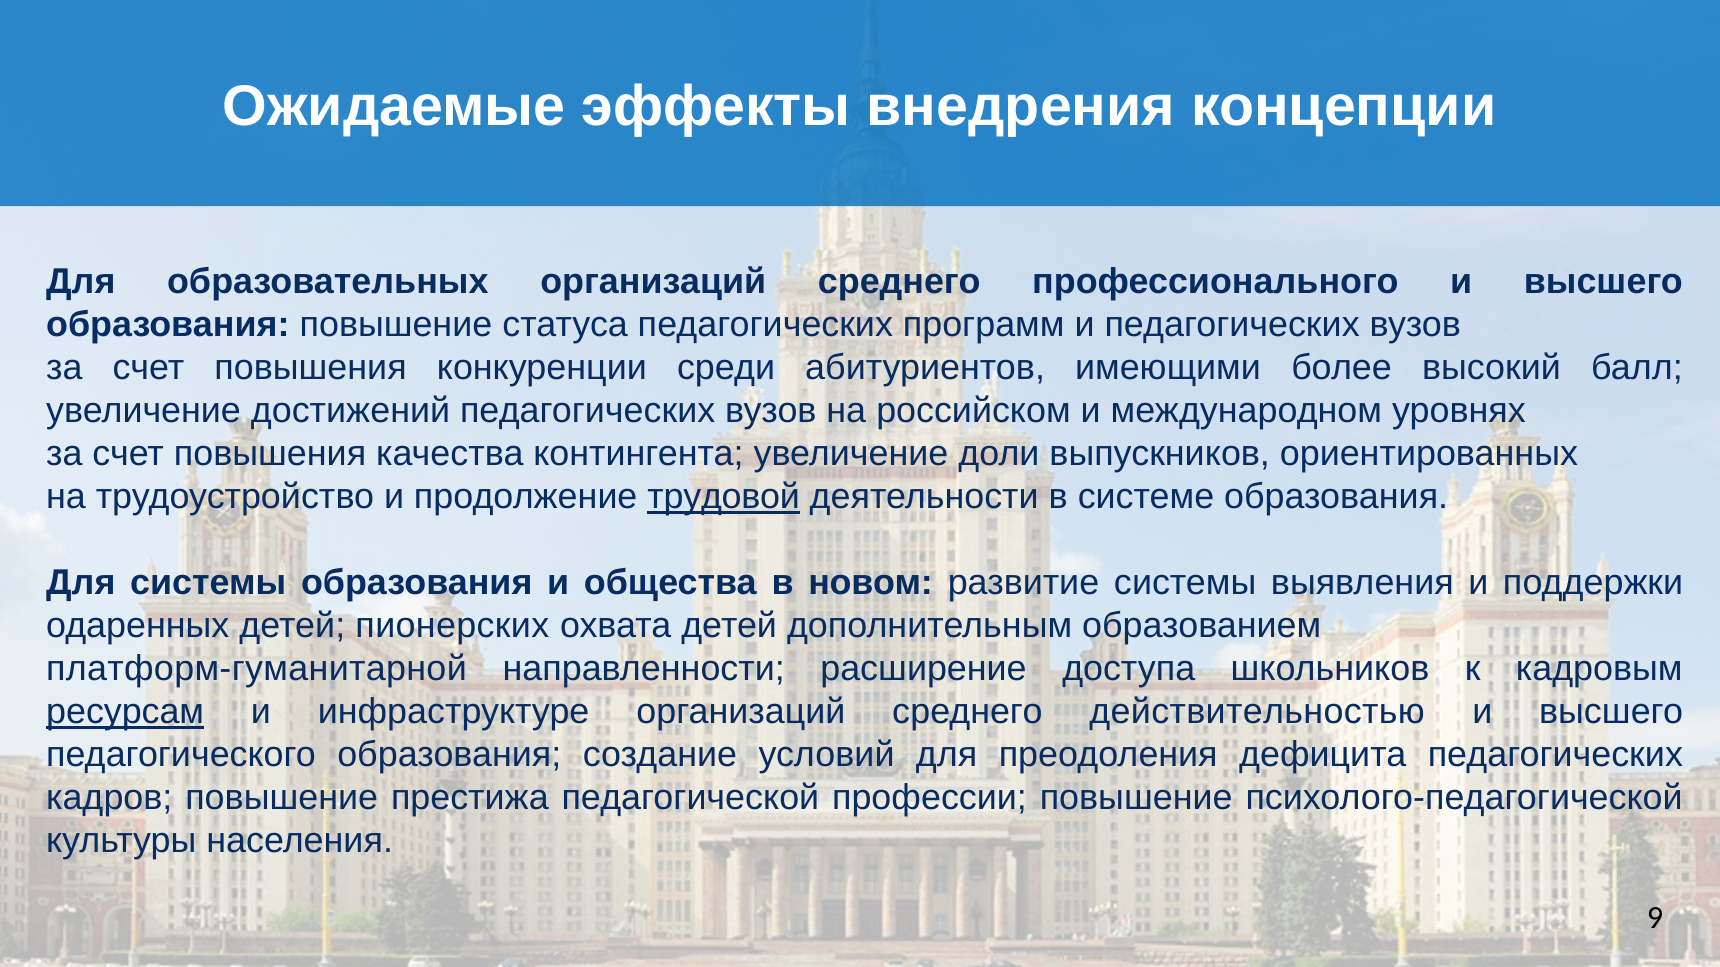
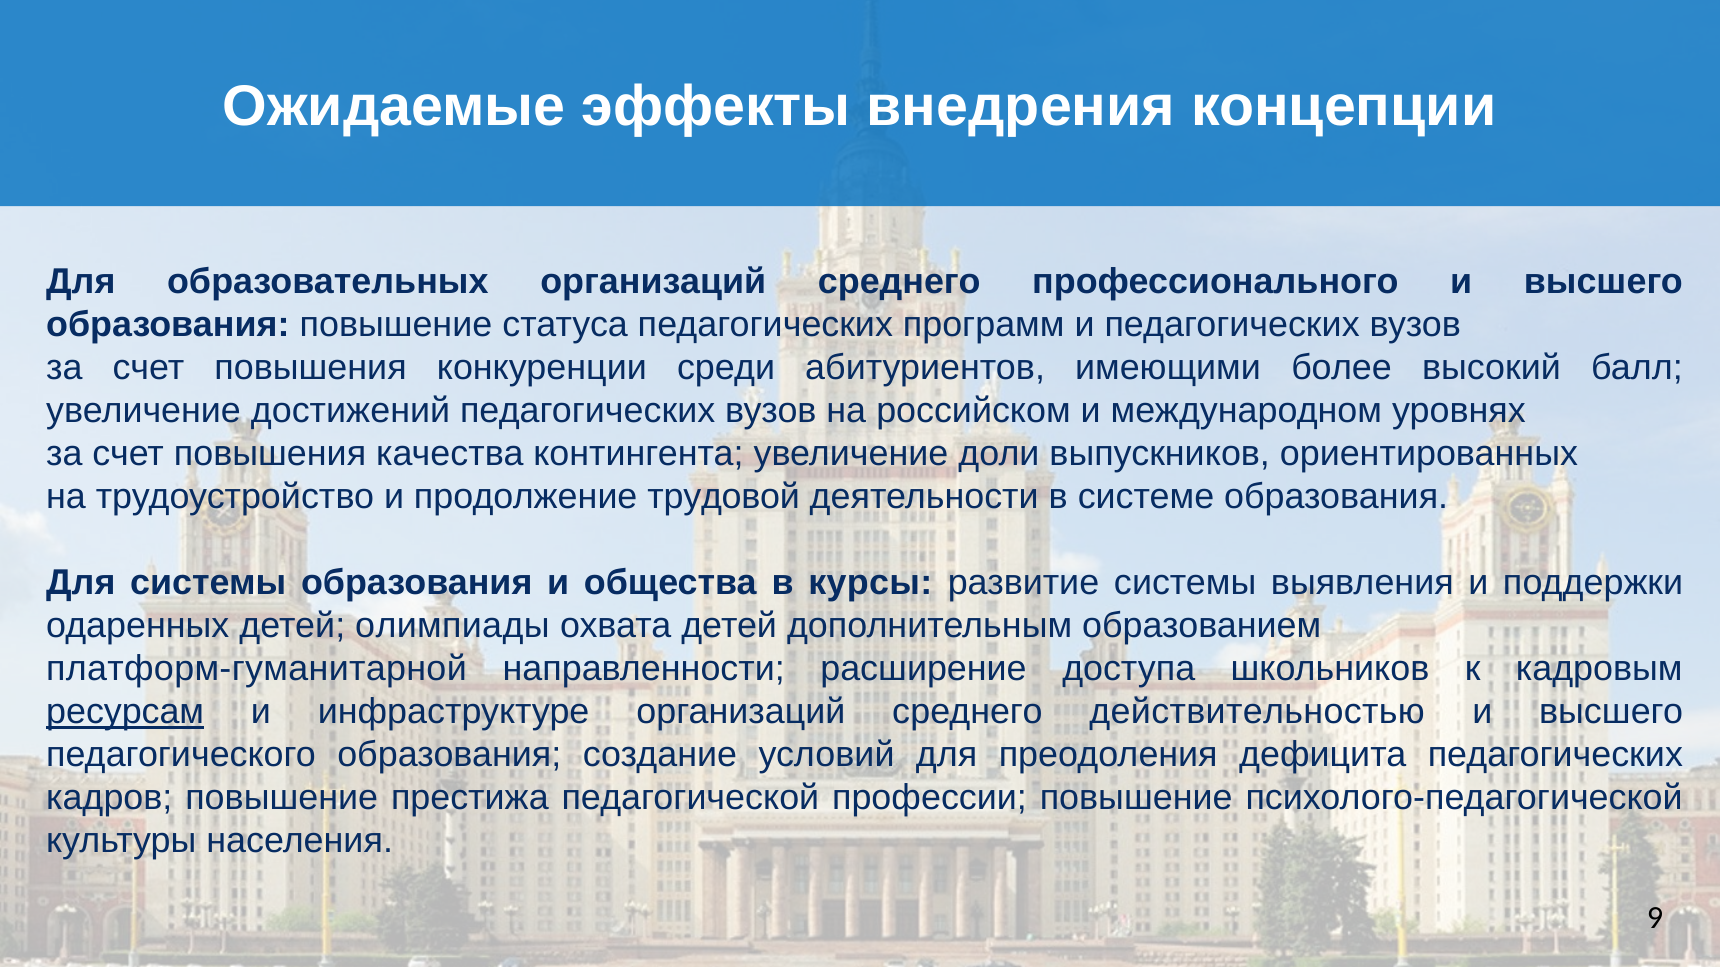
трудовой underline: present -> none
новом: новом -> курсы
пионерских: пионерских -> олимпиады
